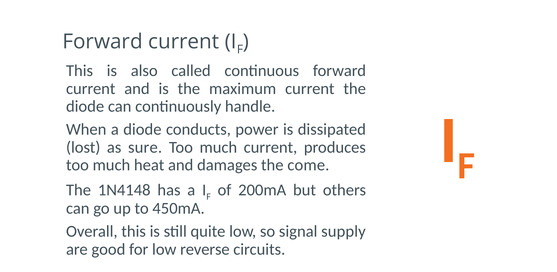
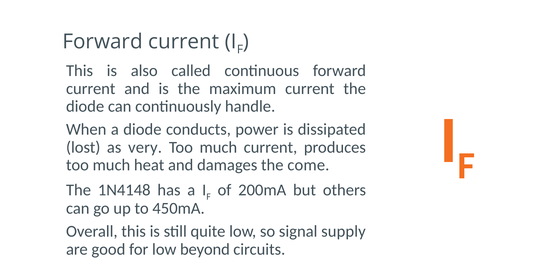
sure: sure -> very
reverse: reverse -> beyond
